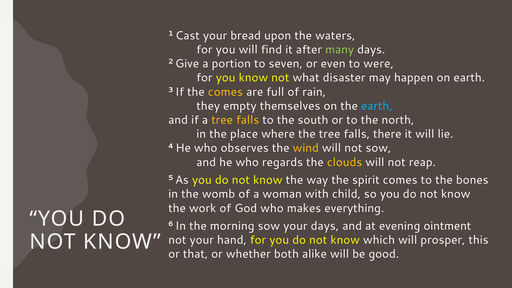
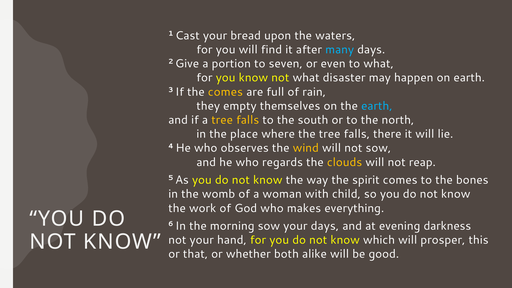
many colour: light green -> light blue
to were: were -> what
ointment: ointment -> darkness
